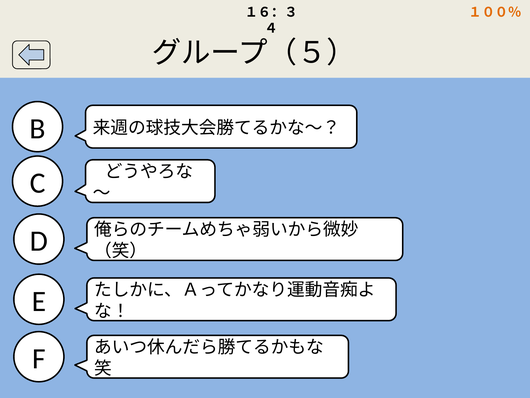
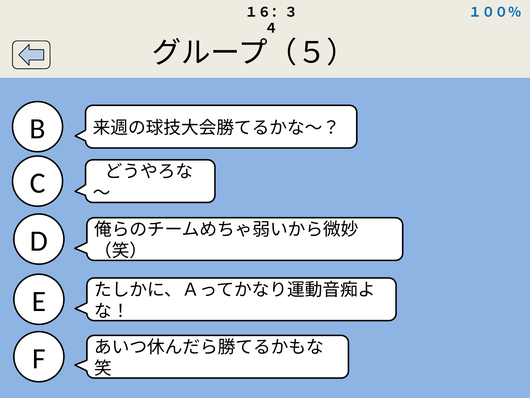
１００％ colour: orange -> blue
